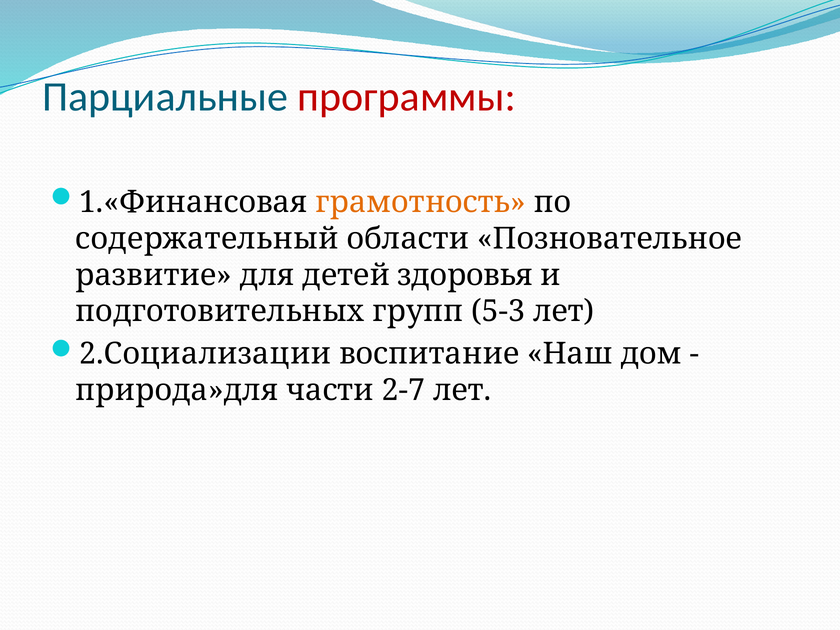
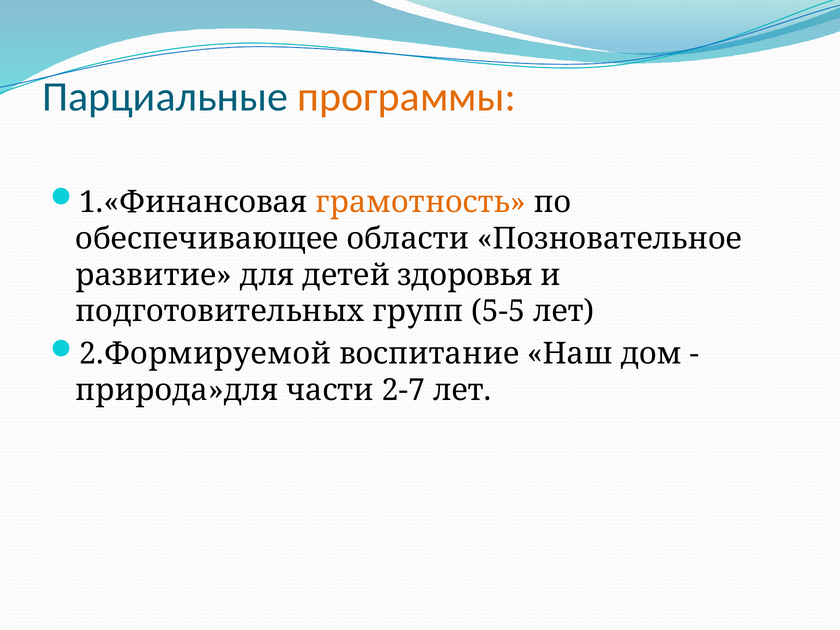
программы colour: red -> orange
содержательный: содержательный -> обеспечивающее
5-3: 5-3 -> 5-5
2.Социализации: 2.Социализации -> 2.Формируемой
